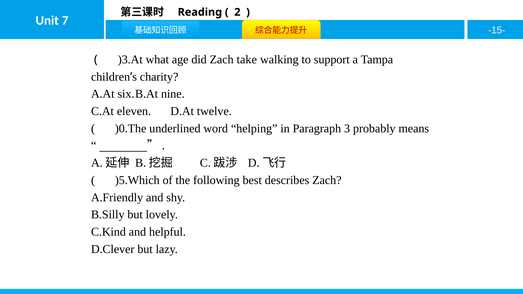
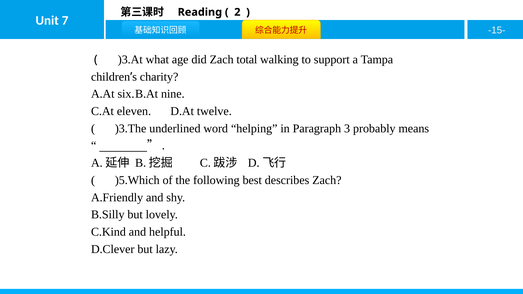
take: take -> total
)0.The: )0.The -> )3.The
